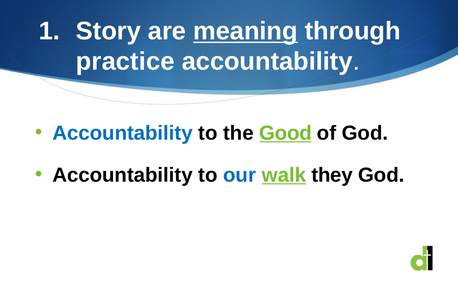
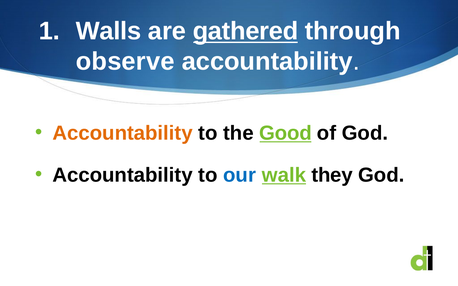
Story: Story -> Walls
meaning: meaning -> gathered
practice: practice -> observe
Accountability at (123, 133) colour: blue -> orange
